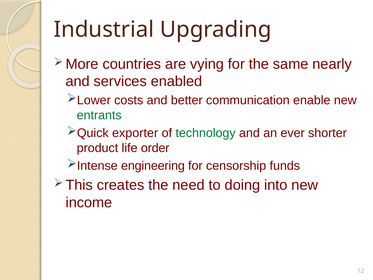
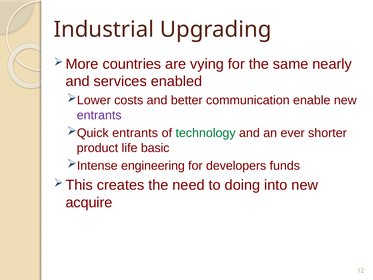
entrants at (99, 115) colour: green -> purple
exporter at (135, 133): exporter -> entrants
order: order -> basic
censorship: censorship -> developers
income: income -> acquire
